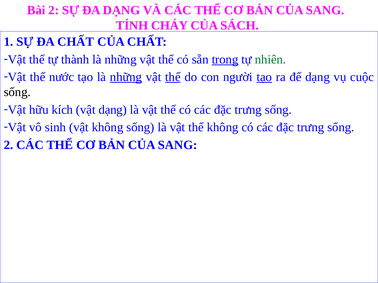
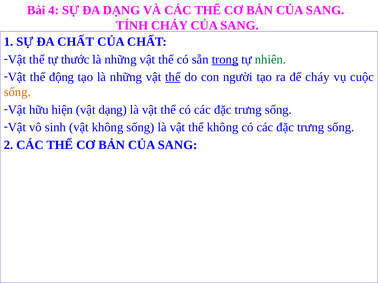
Bài 2: 2 -> 4
SÁCH at (240, 25): SÁCH -> SANG
thành: thành -> thước
nước: nước -> động
những at (126, 77) underline: present -> none
tạo at (264, 77) underline: present -> none
để dạng: dạng -> cháy
sống at (17, 92) colour: black -> orange
kích: kích -> hiện
